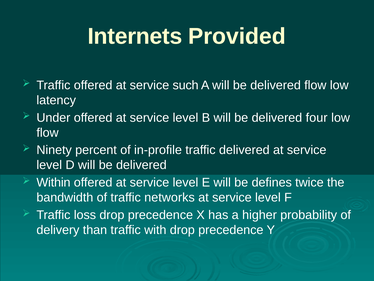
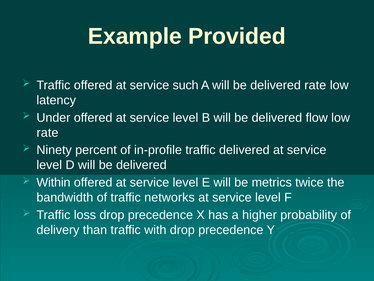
Internets: Internets -> Example
delivered flow: flow -> rate
four: four -> flow
flow at (48, 132): flow -> rate
defines: defines -> metrics
